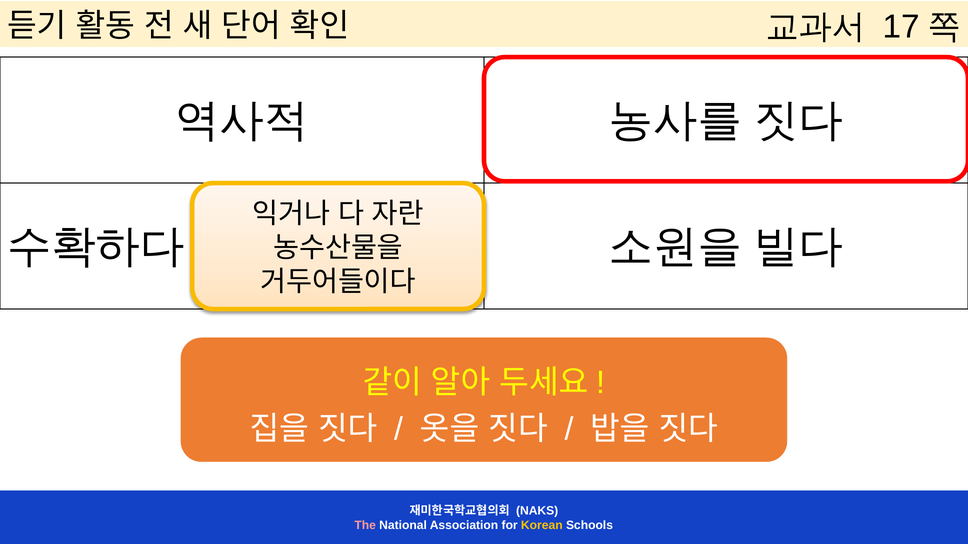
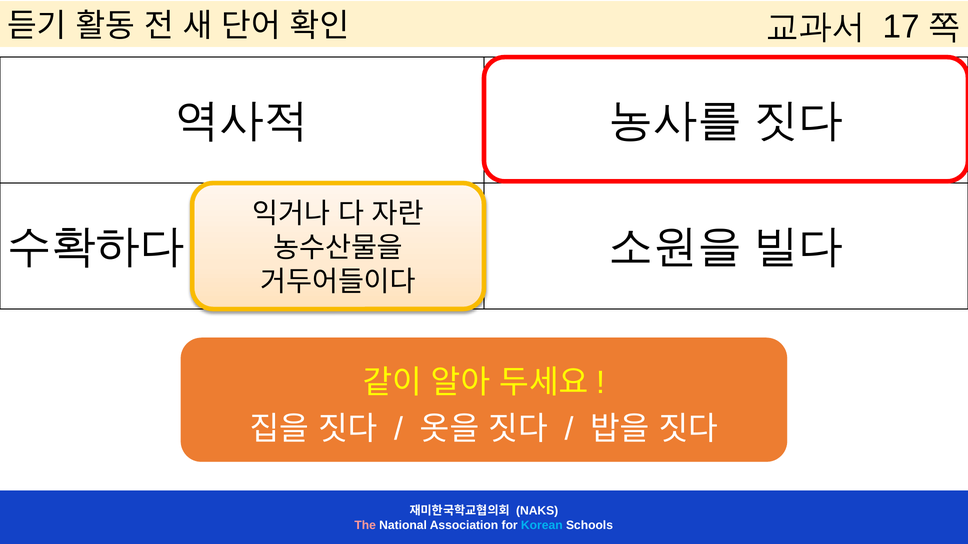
Korean colour: yellow -> light blue
